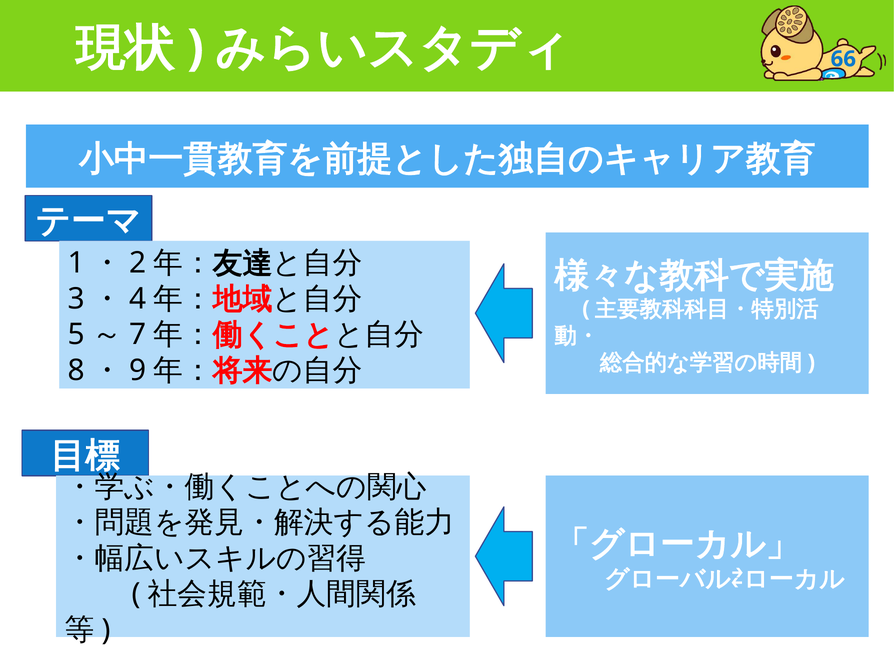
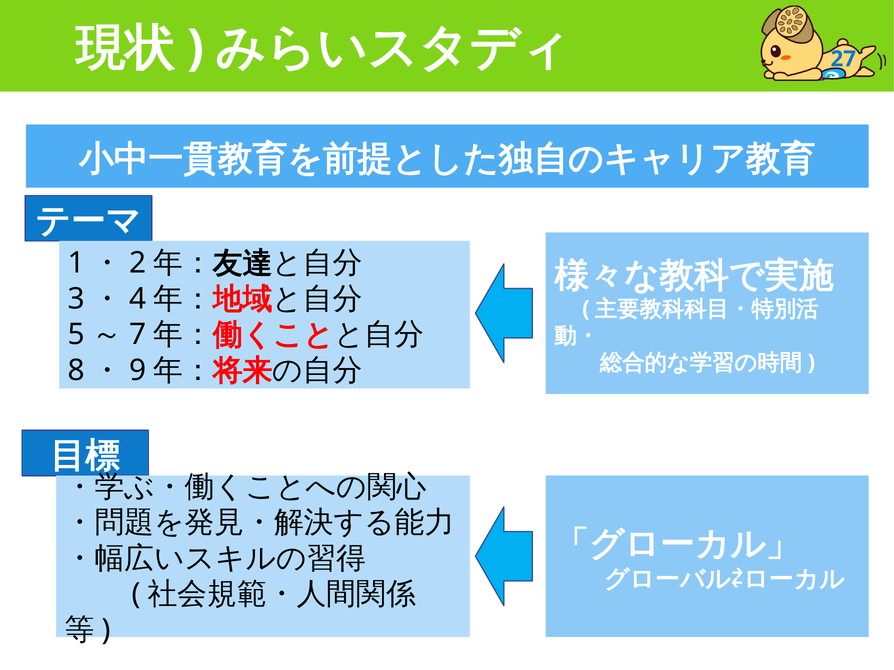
66: 66 -> 27
